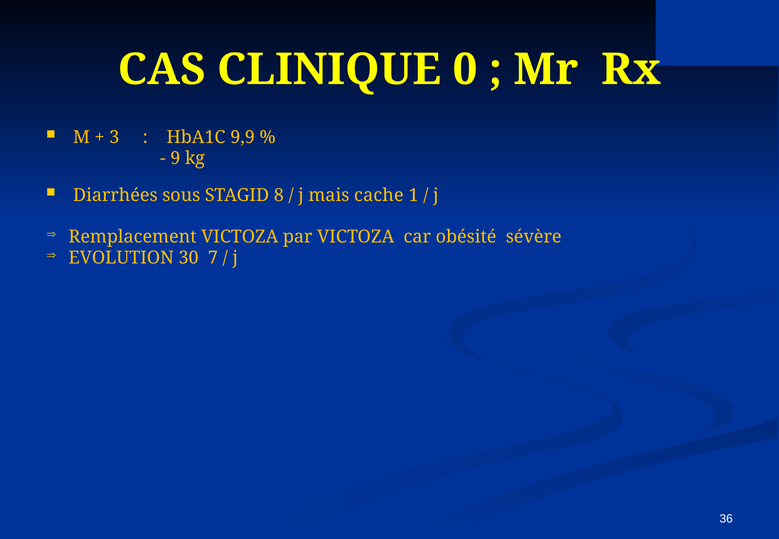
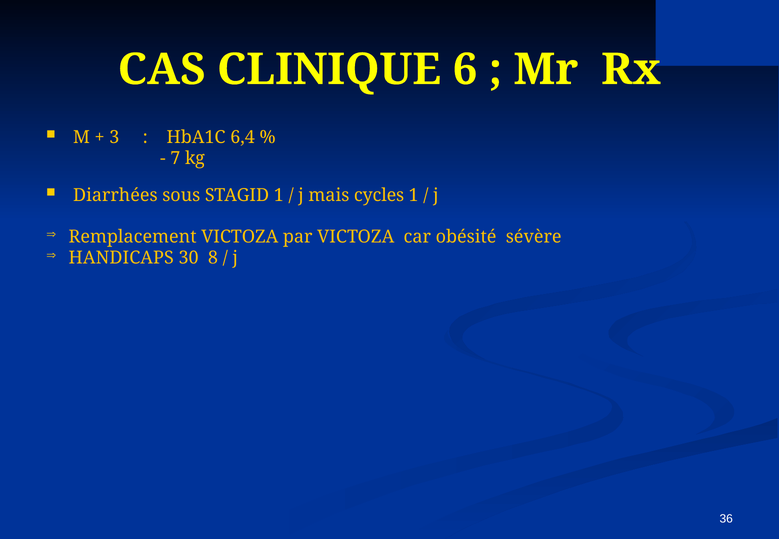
0: 0 -> 6
9,9: 9,9 -> 6,4
9: 9 -> 7
STAGID 8: 8 -> 1
cache: cache -> cycles
EVOLUTION: EVOLUTION -> HANDICAPS
7: 7 -> 8
